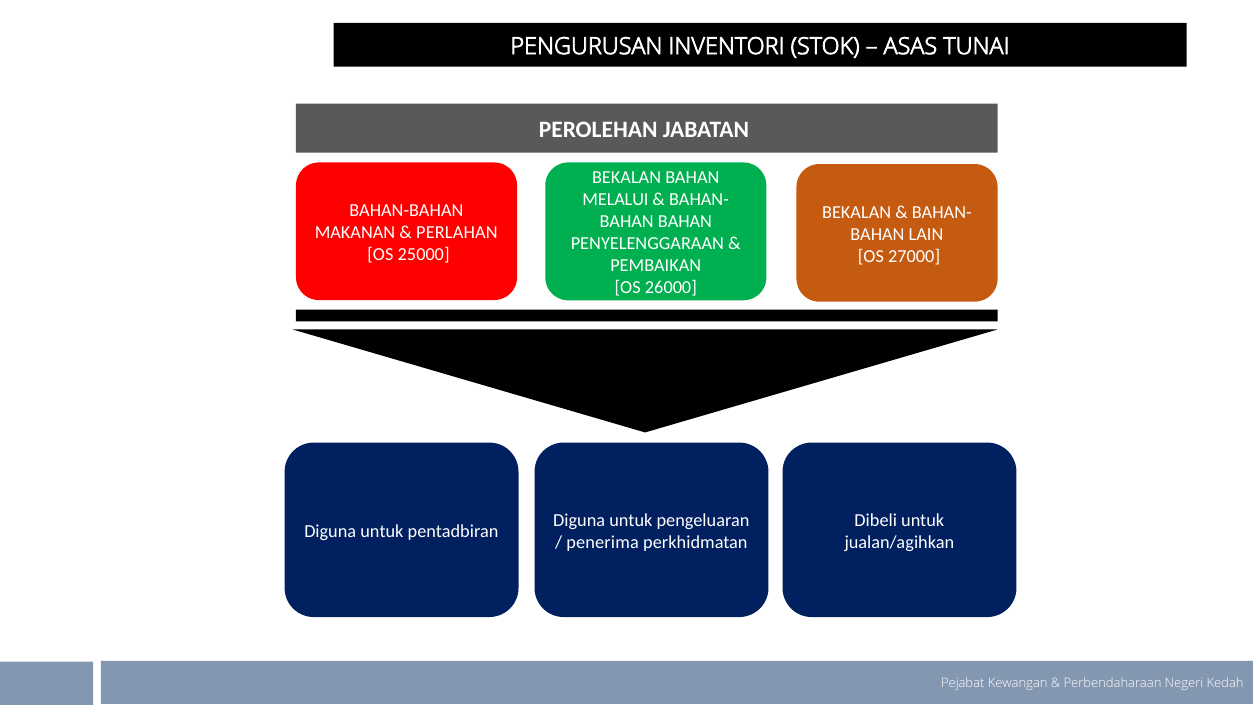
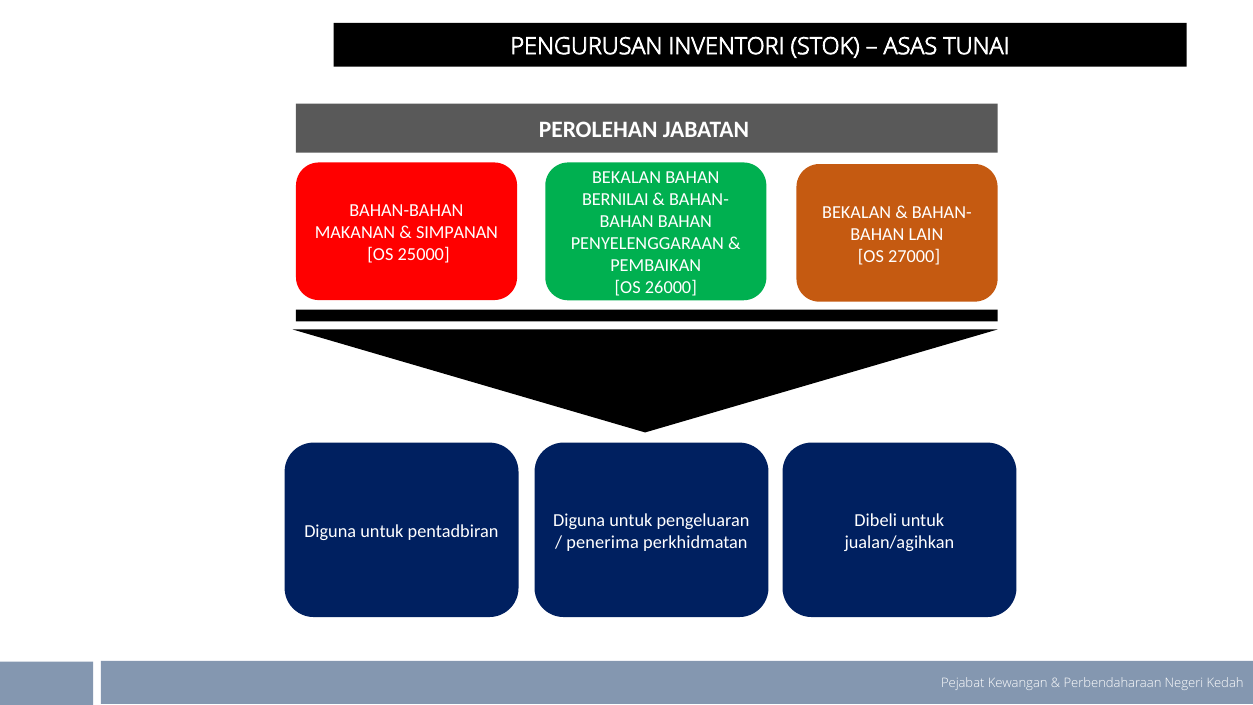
MELALUI: MELALUI -> BERNILAI
PERLAHAN: PERLAHAN -> SIMPANAN
